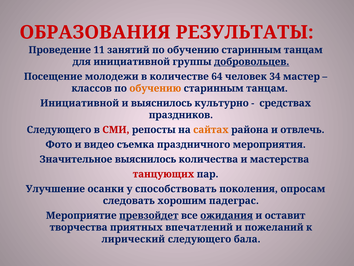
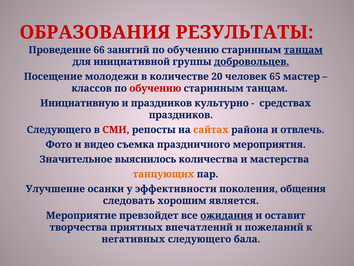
11: 11 -> 66
танцам at (303, 50) underline: none -> present
64: 64 -> 20
34: 34 -> 65
обучению at (155, 88) colour: orange -> red
Инициативной at (80, 103): Инициативной -> Инициативную
и выяснилось: выяснилось -> праздников
танцующих colour: red -> orange
способствовать: способствовать -> эффективности
опросам: опросам -> общения
падеграс: падеграс -> является
превзойдет underline: present -> none
лирический: лирический -> негативных
